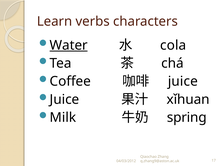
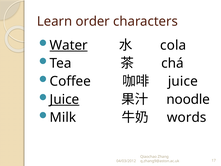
verbs: verbs -> order
Juice at (64, 99) underline: none -> present
xǐhuan: xǐhuan -> noodle
spring: spring -> words
